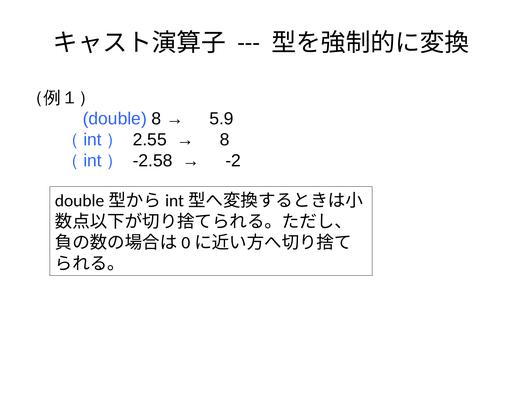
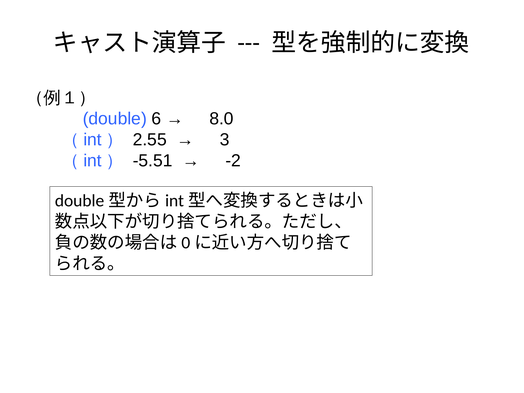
double 8: 8 -> 6
5.9: 5.9 -> 8.0
8 at (225, 140): 8 -> 3
-2.58: -2.58 -> -5.51
